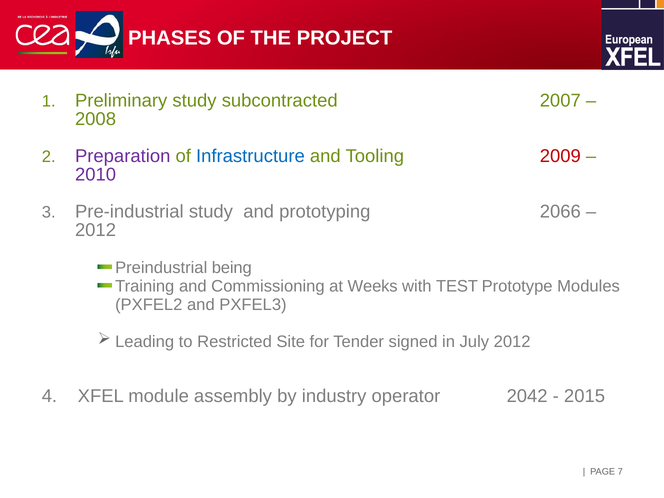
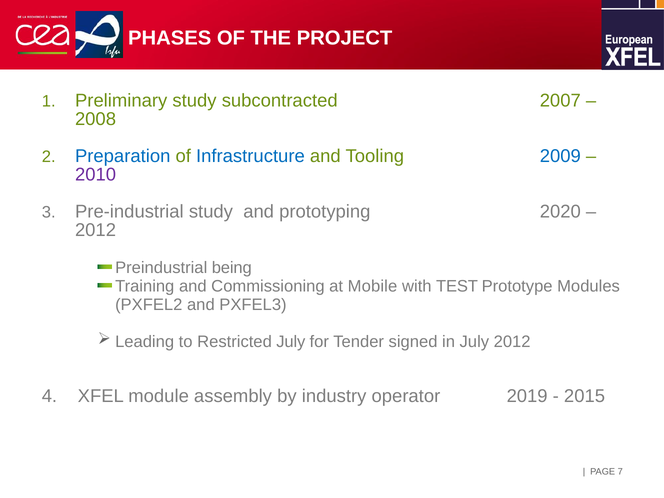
Preparation colour: purple -> blue
2009 colour: red -> blue
2066: 2066 -> 2020
Weeks: Weeks -> Mobile
Restricted Site: Site -> July
2042: 2042 -> 2019
